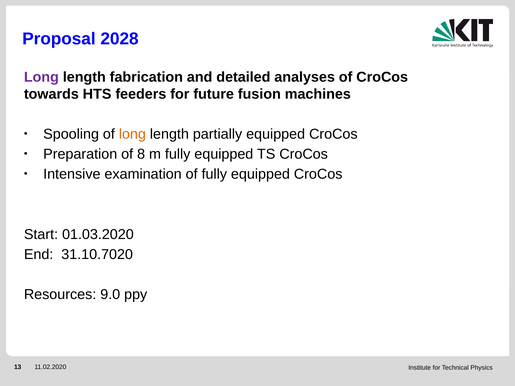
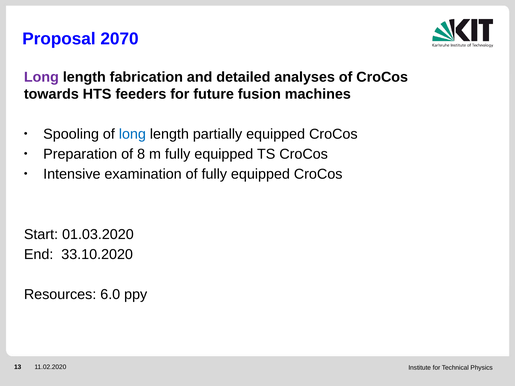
2028: 2028 -> 2070
long at (132, 134) colour: orange -> blue
31.10.7020: 31.10.7020 -> 33.10.2020
9.0: 9.0 -> 6.0
